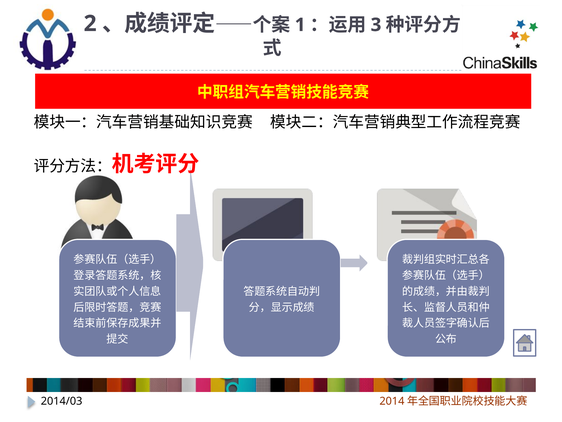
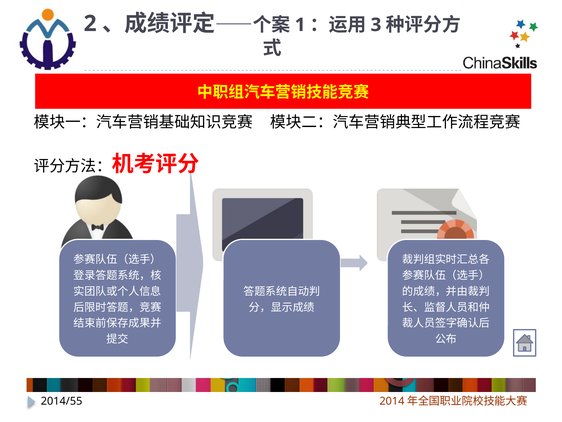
2014/03: 2014/03 -> 2014/55
